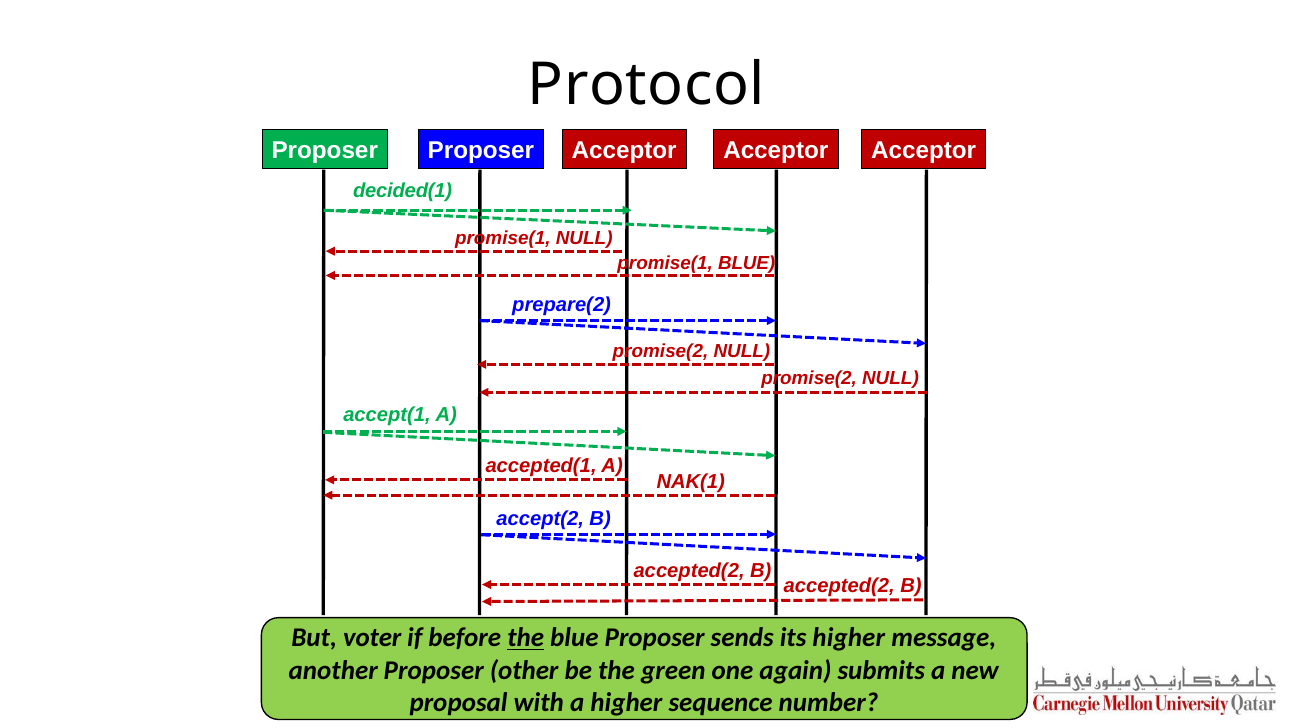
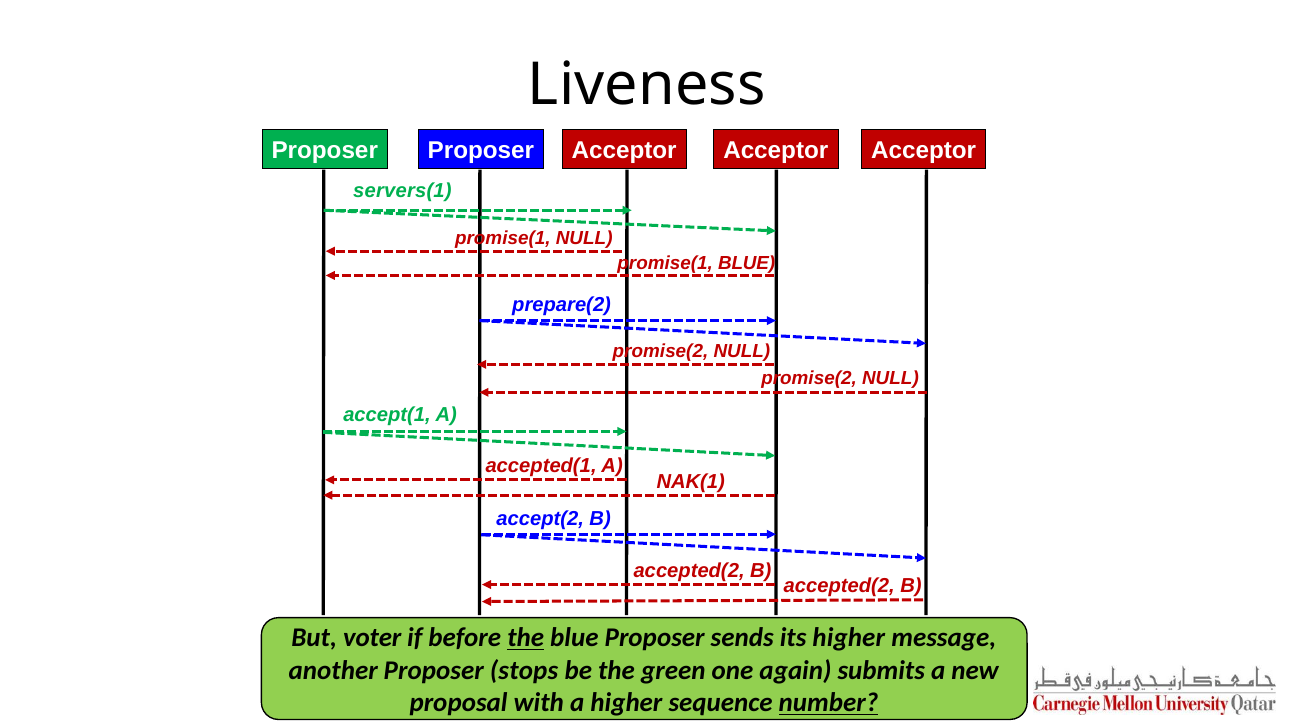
Protocol: Protocol -> Liveness
decided(1: decided(1 -> servers(1
other: other -> stops
number underline: none -> present
